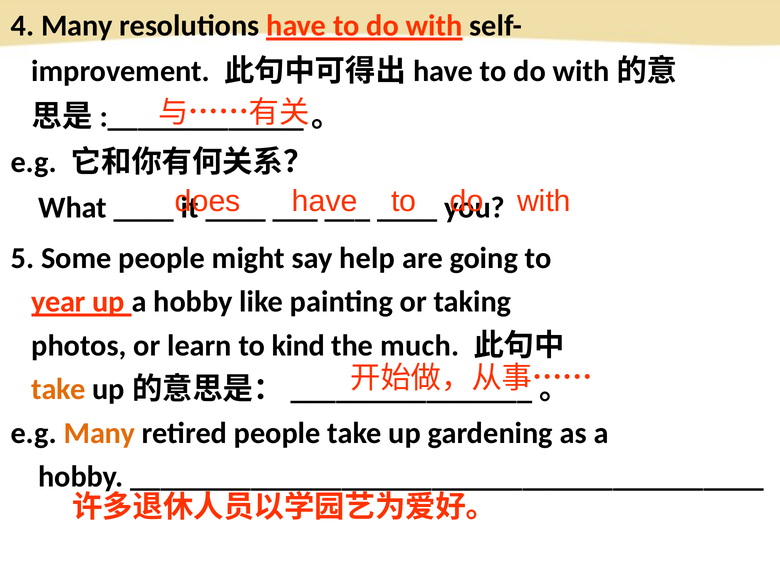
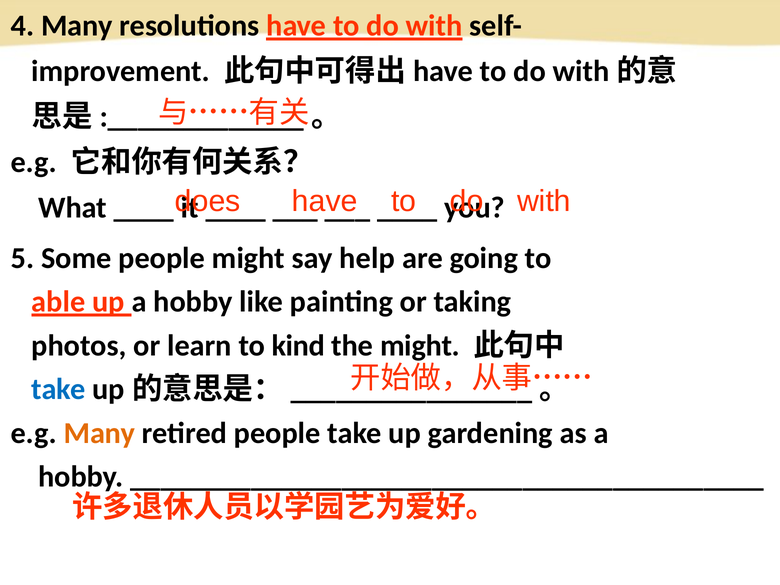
year: year -> able
the much: much -> might
take at (58, 389) colour: orange -> blue
